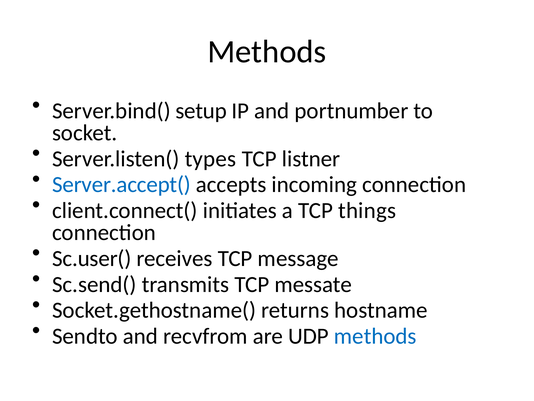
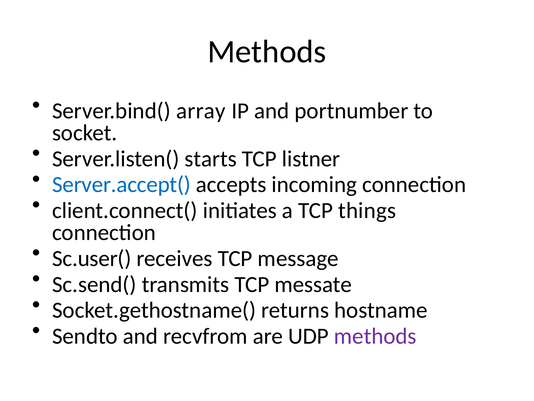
setup: setup -> array
types: types -> starts
methods at (375, 336) colour: blue -> purple
